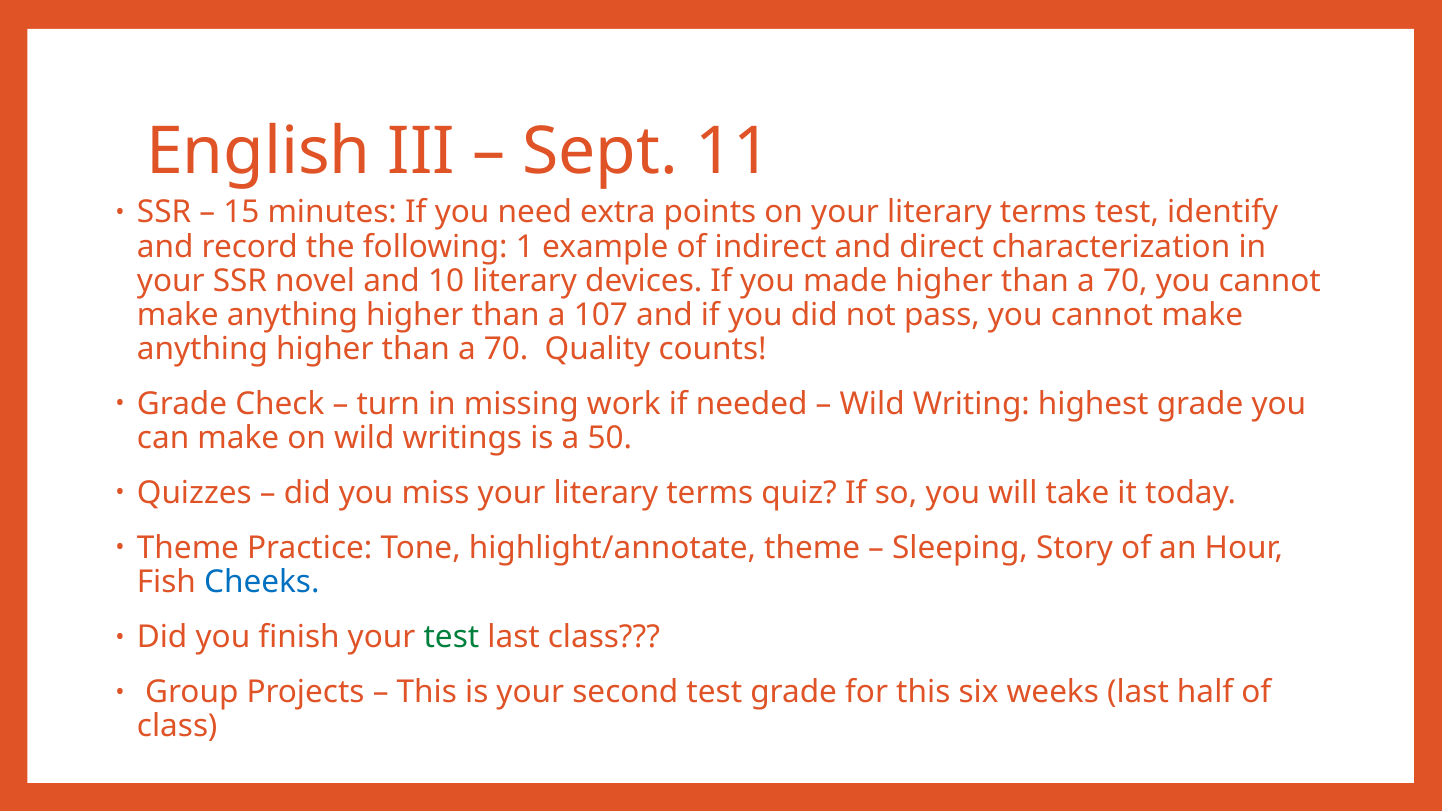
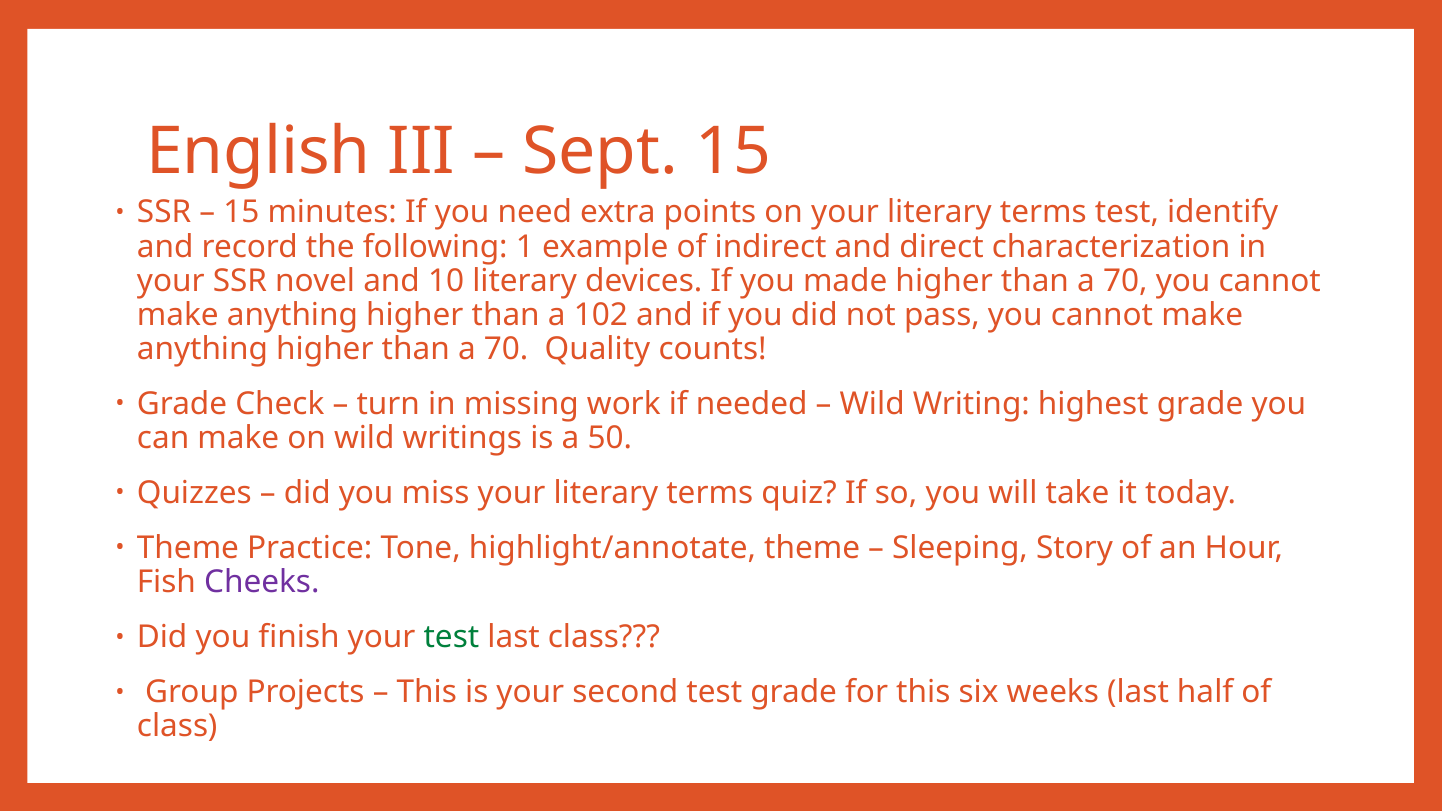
Sept 11: 11 -> 15
107: 107 -> 102
Cheeks colour: blue -> purple
